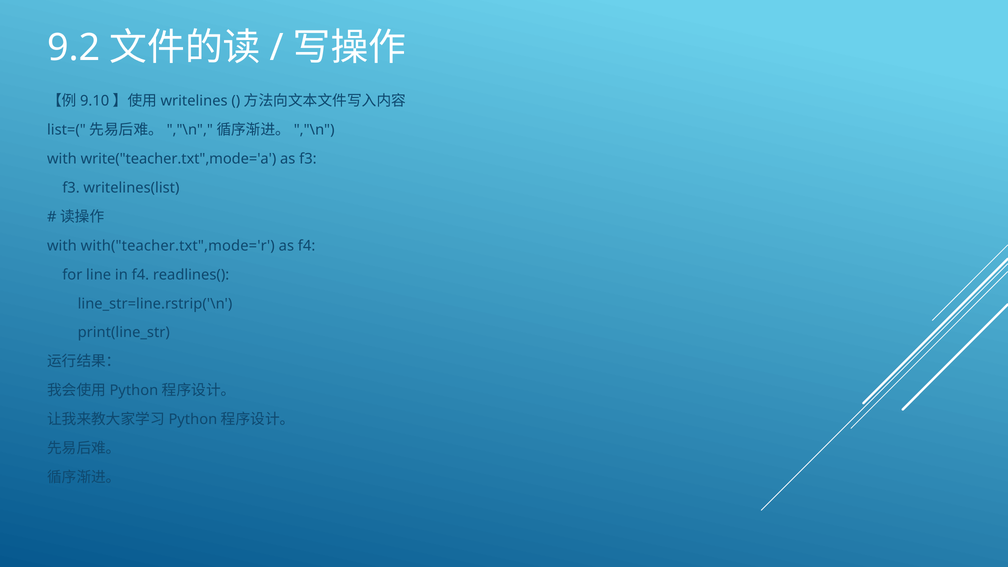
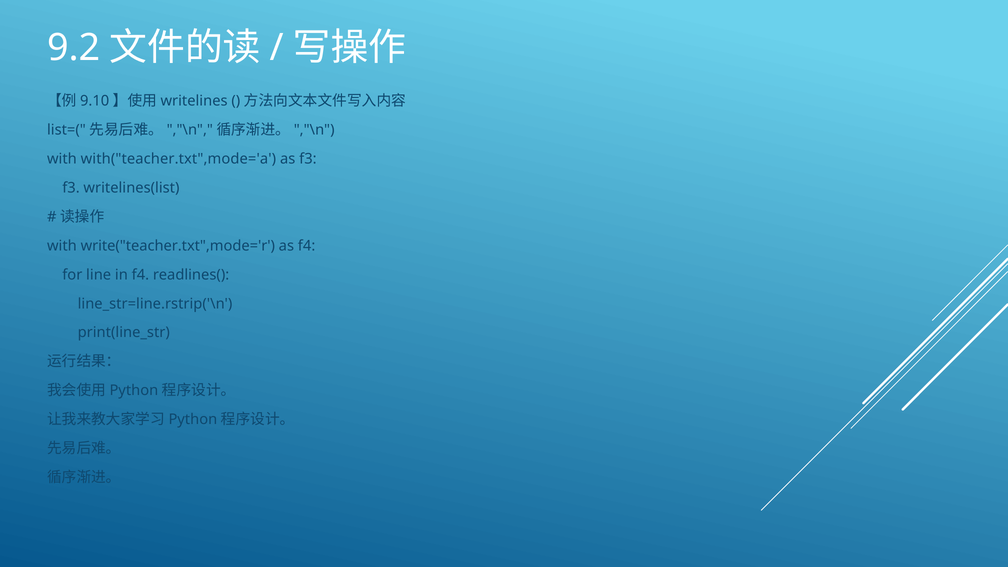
write("teacher.txt",mode='a: write("teacher.txt",mode='a -> with("teacher.txt",mode='a
with("teacher.txt",mode='r: with("teacher.txt",mode='r -> write("teacher.txt",mode='r
